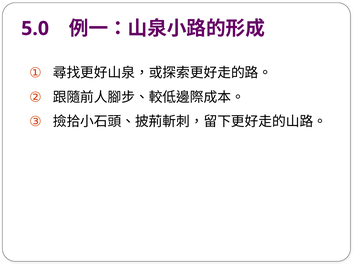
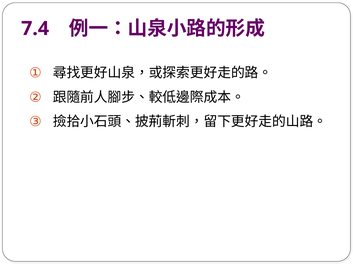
5.0: 5.0 -> 7.4
